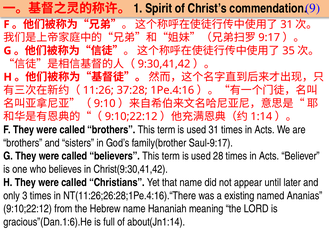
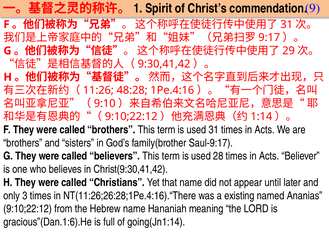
35: 35 -> 29
37:28: 37:28 -> 48:28
about(Jn1:14: about(Jn1:14 -> going(Jn1:14
